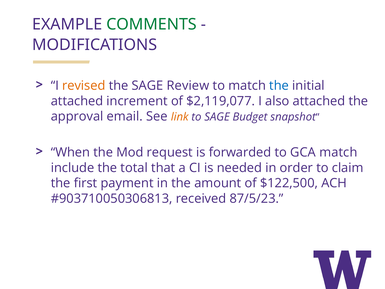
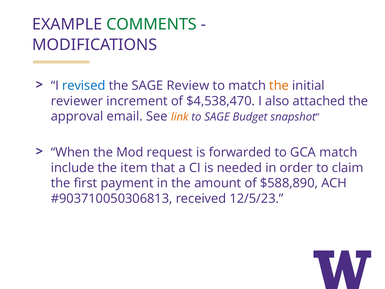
revised colour: orange -> blue
the at (279, 86) colour: blue -> orange
attached at (77, 101): attached -> reviewer
$2,119,077: $2,119,077 -> $4,538,470
total: total -> item
$122,500: $122,500 -> $588,890
87/5/23: 87/5/23 -> 12/5/23
